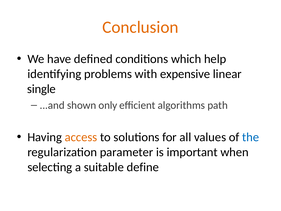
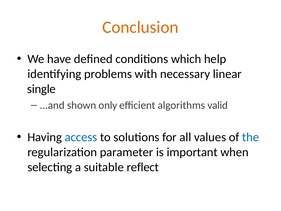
expensive: expensive -> necessary
path: path -> valid
access colour: orange -> blue
define: define -> reflect
